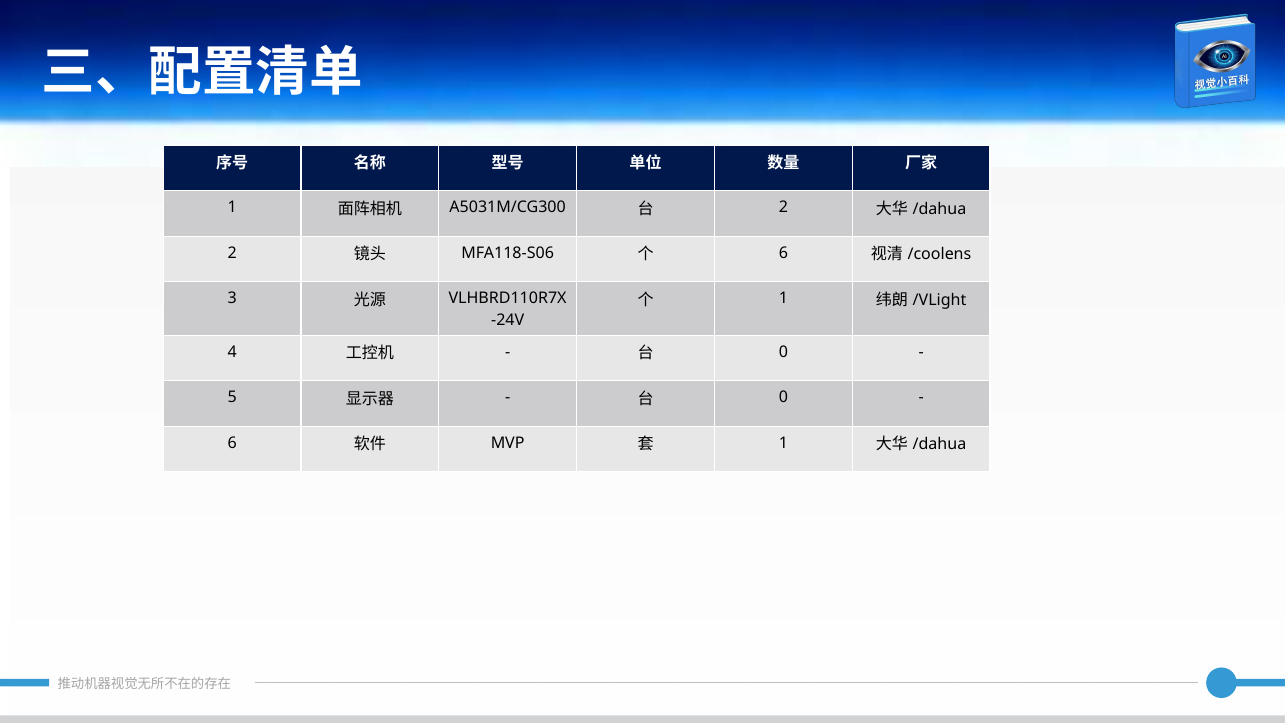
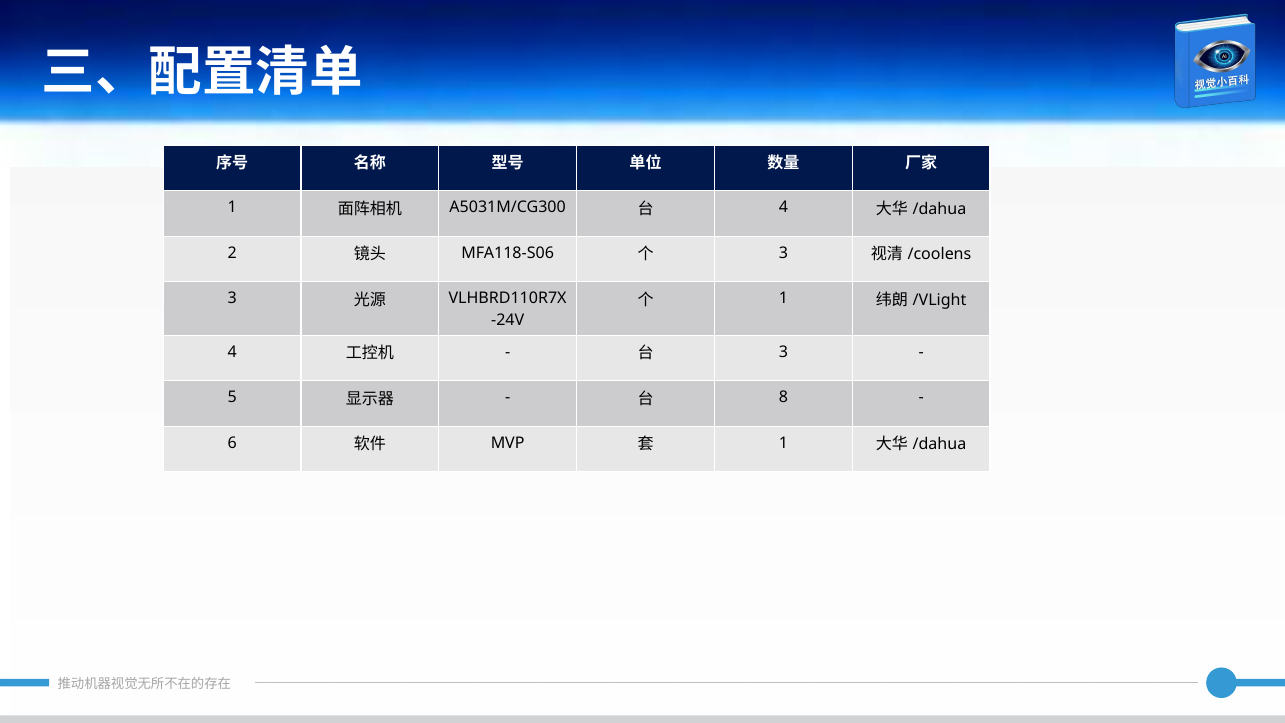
2 at (783, 207): 2 -> 4
6 at (783, 253): 6 -> 3
0 at (783, 352): 0 -> 3
0 at (783, 397): 0 -> 8
